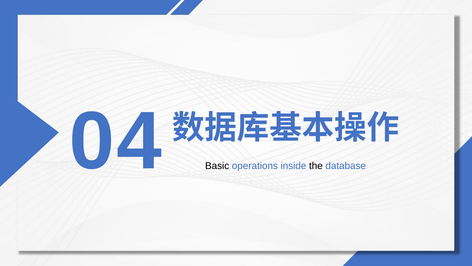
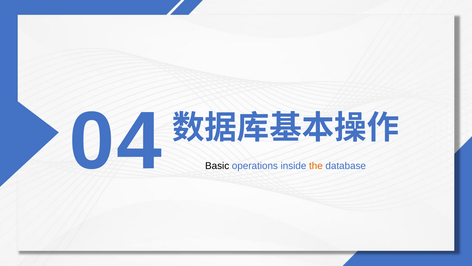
the colour: black -> orange
